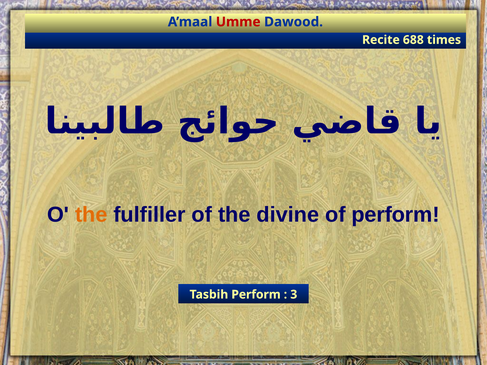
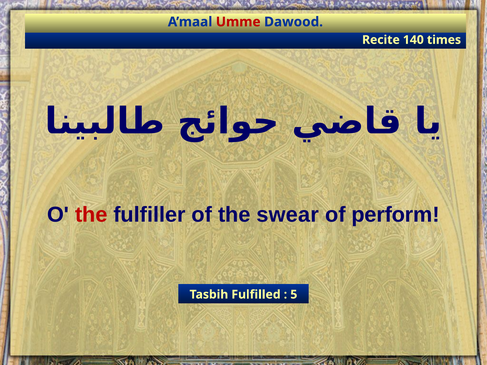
688: 688 -> 140
the at (91, 215) colour: orange -> red
divine: divine -> swear
Tasbih Perform: Perform -> Fulfilled
3: 3 -> 5
